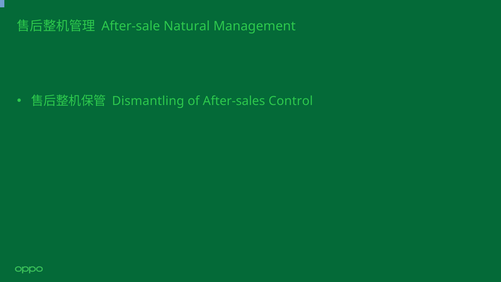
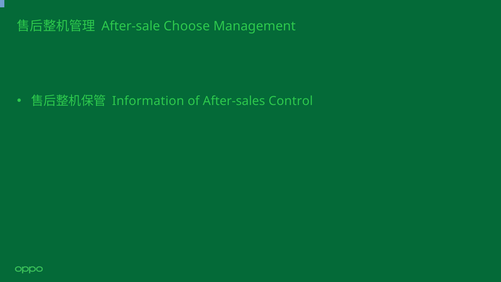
Natural: Natural -> Choose
Dismantling: Dismantling -> Information
